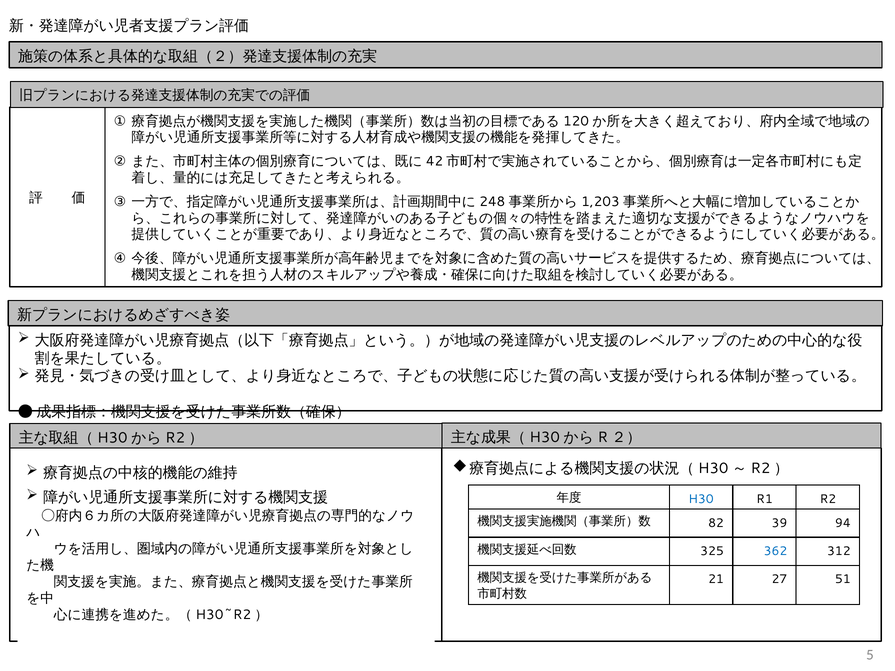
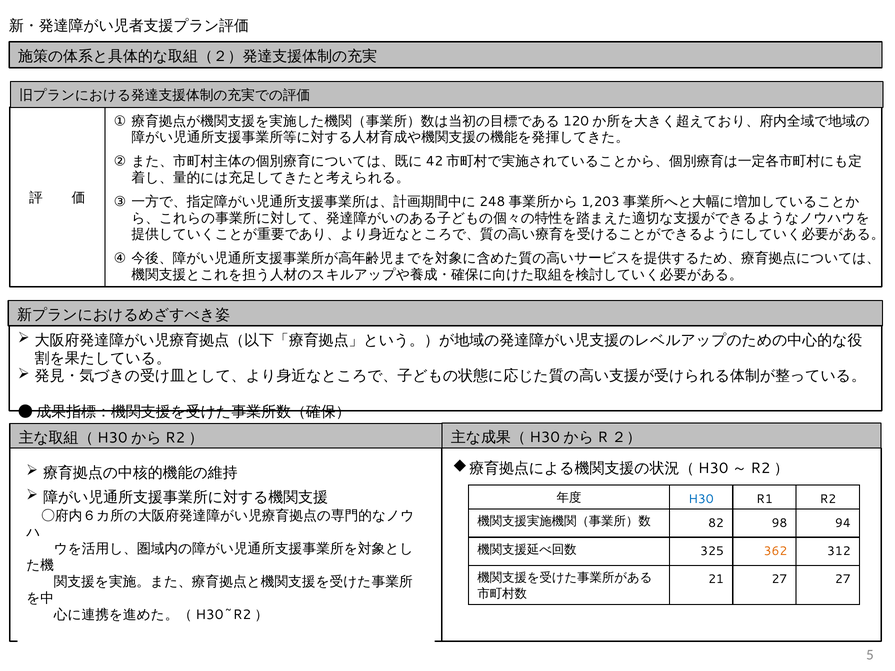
39: 39 -> 98
362 colour: blue -> orange
27 51: 51 -> 27
